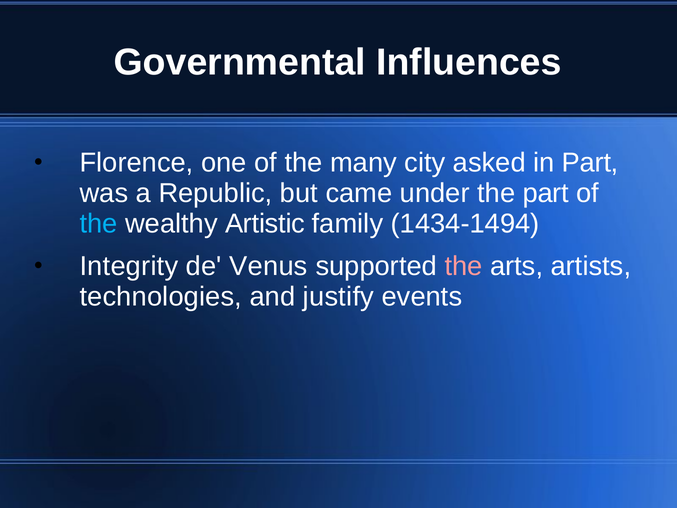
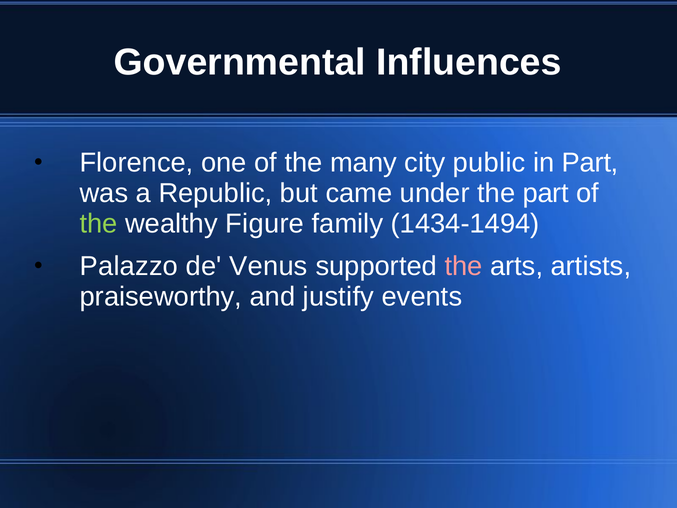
asked: asked -> public
the at (99, 224) colour: light blue -> light green
Artistic: Artistic -> Figure
Integrity: Integrity -> Palazzo
technologies: technologies -> praiseworthy
